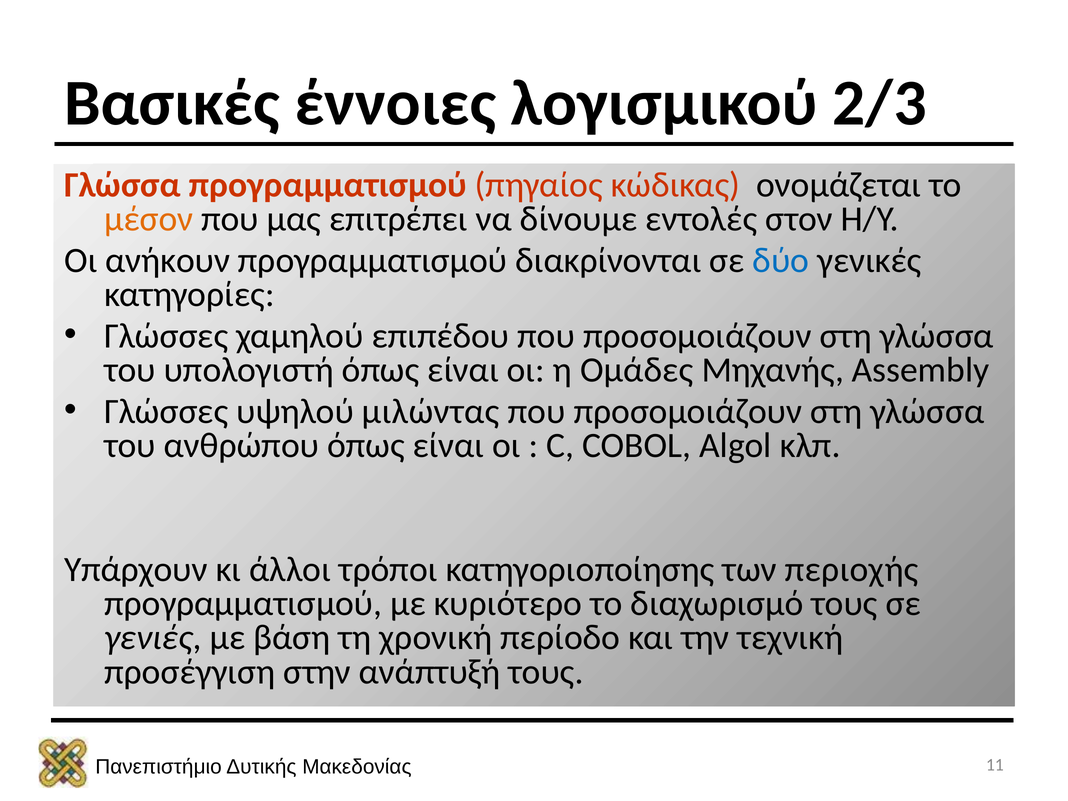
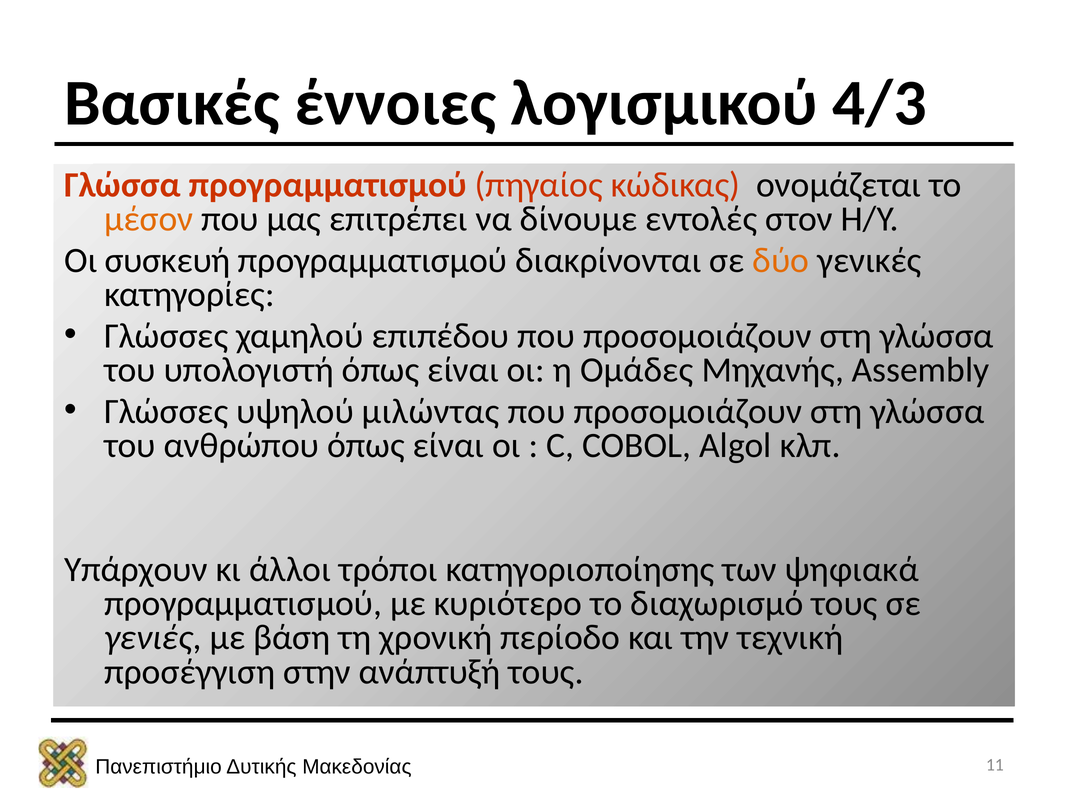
2/3: 2/3 -> 4/3
ανήκουν: ανήκουν -> συσκευή
δύο colour: blue -> orange
περιοχής: περιοχής -> ψηφιακά
